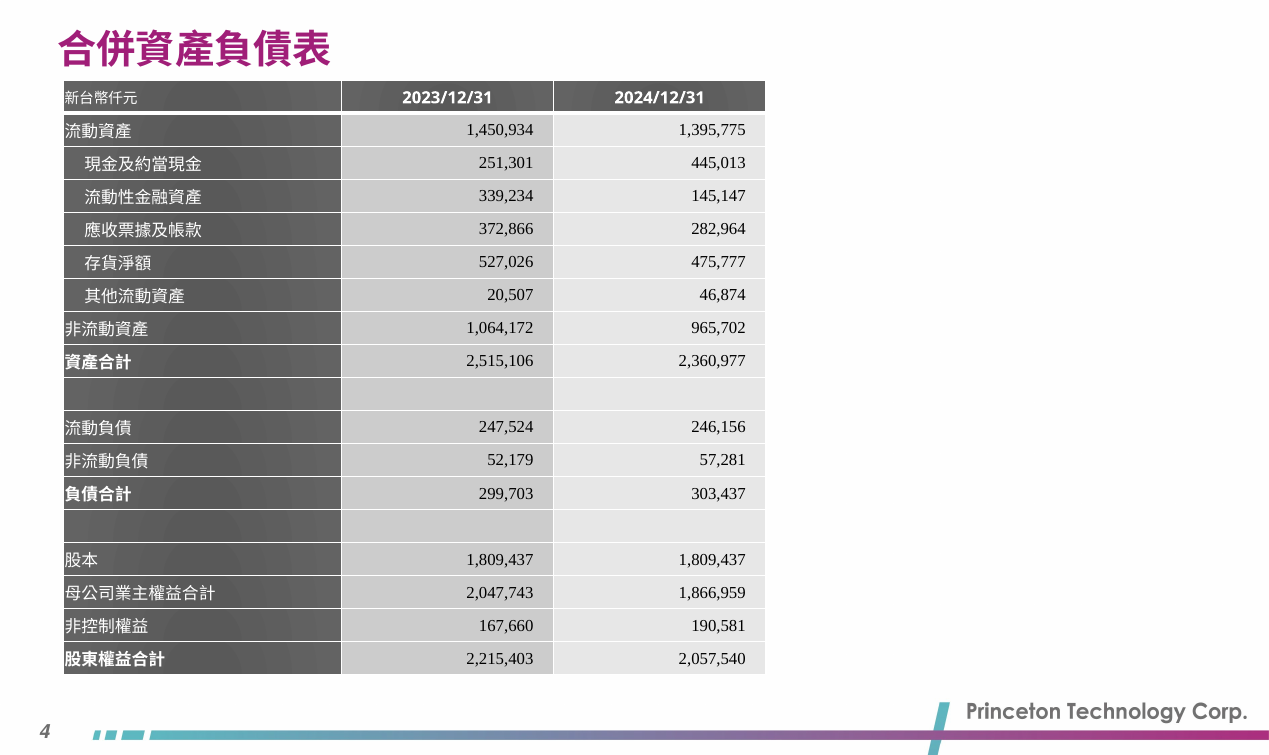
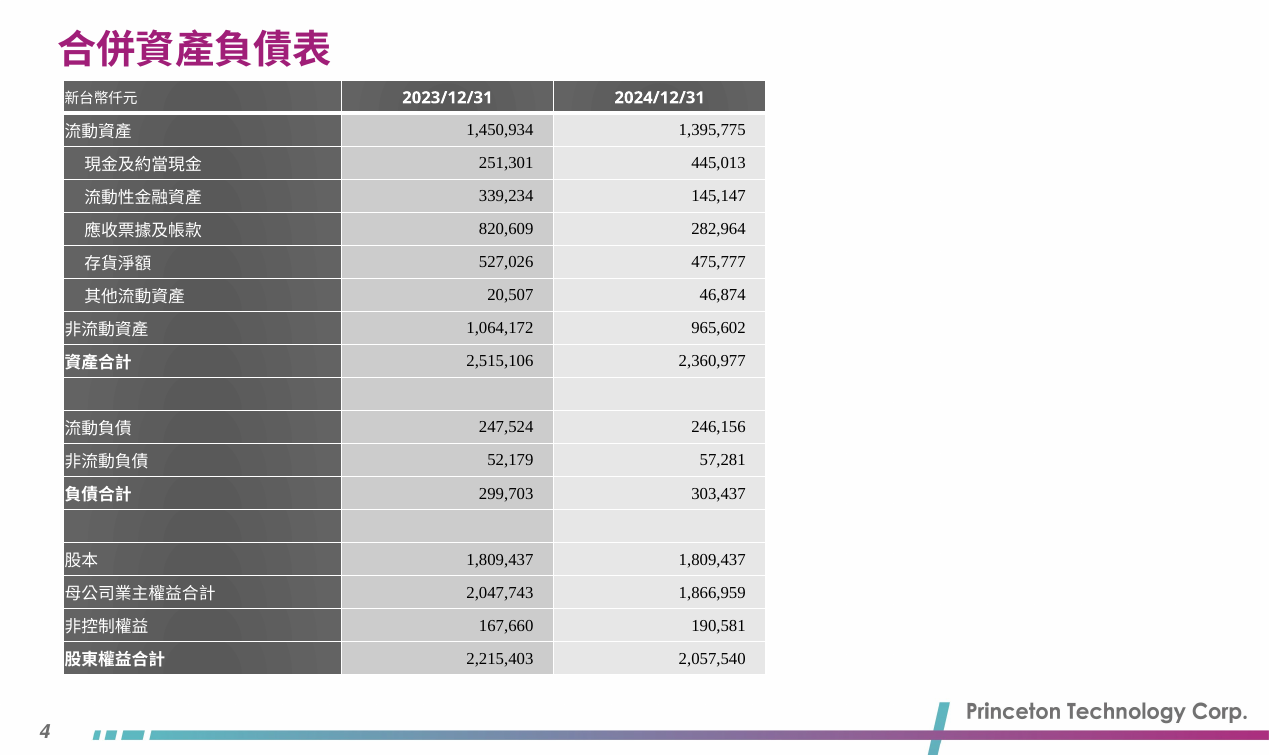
372,866: 372,866 -> 820,609
965,702: 965,702 -> 965,602
